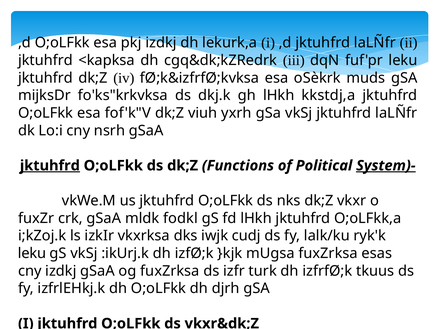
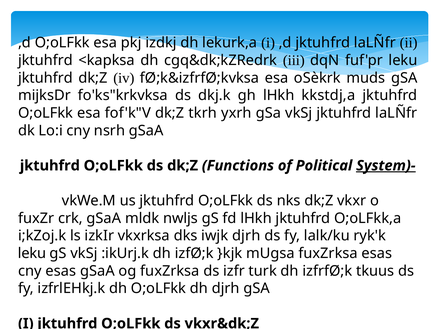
viuh: viuh -> tkrh
jktuhfrd at (50, 166) underline: present -> none
fodkl: fodkl -> nwljs
iwjk cudj: cudj -> djrh
cny izdkj: izdkj -> esas
